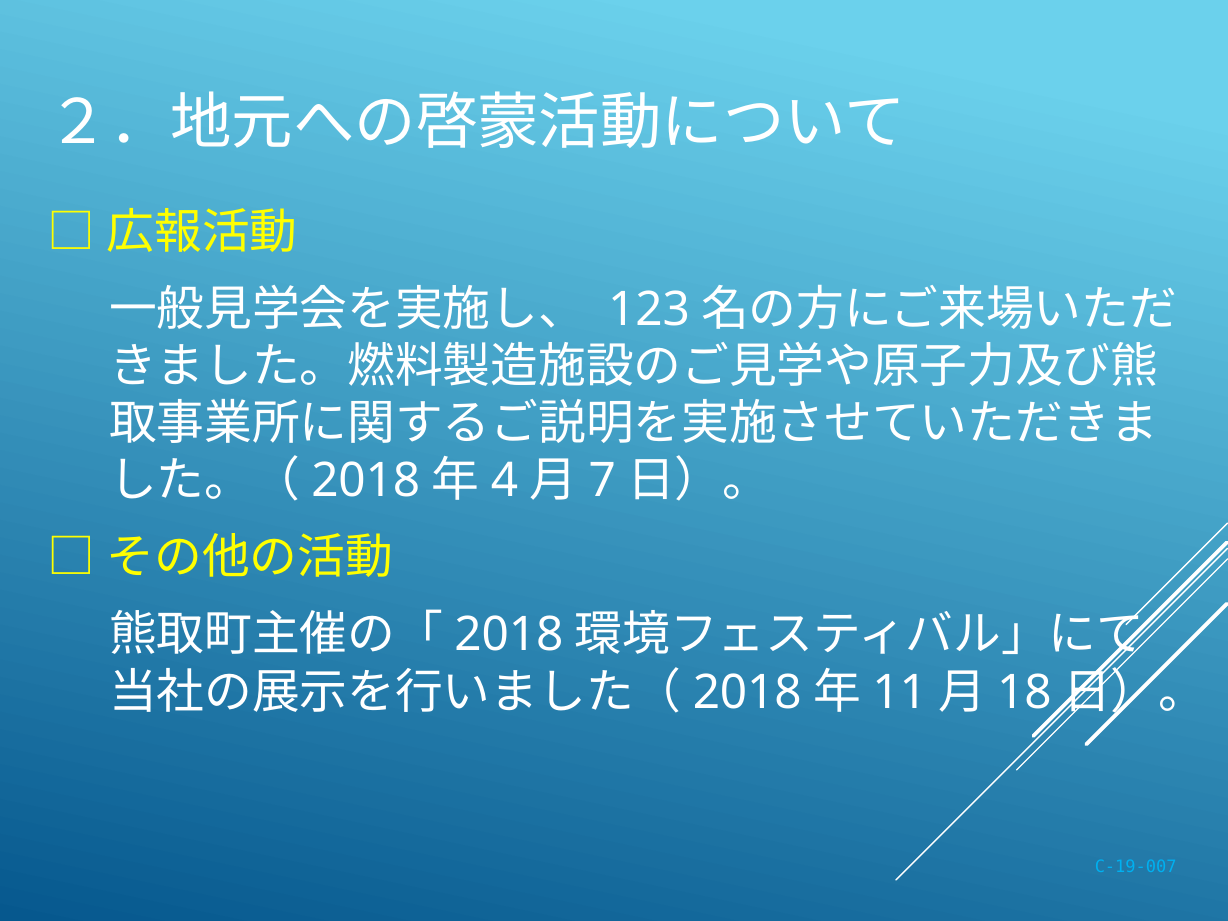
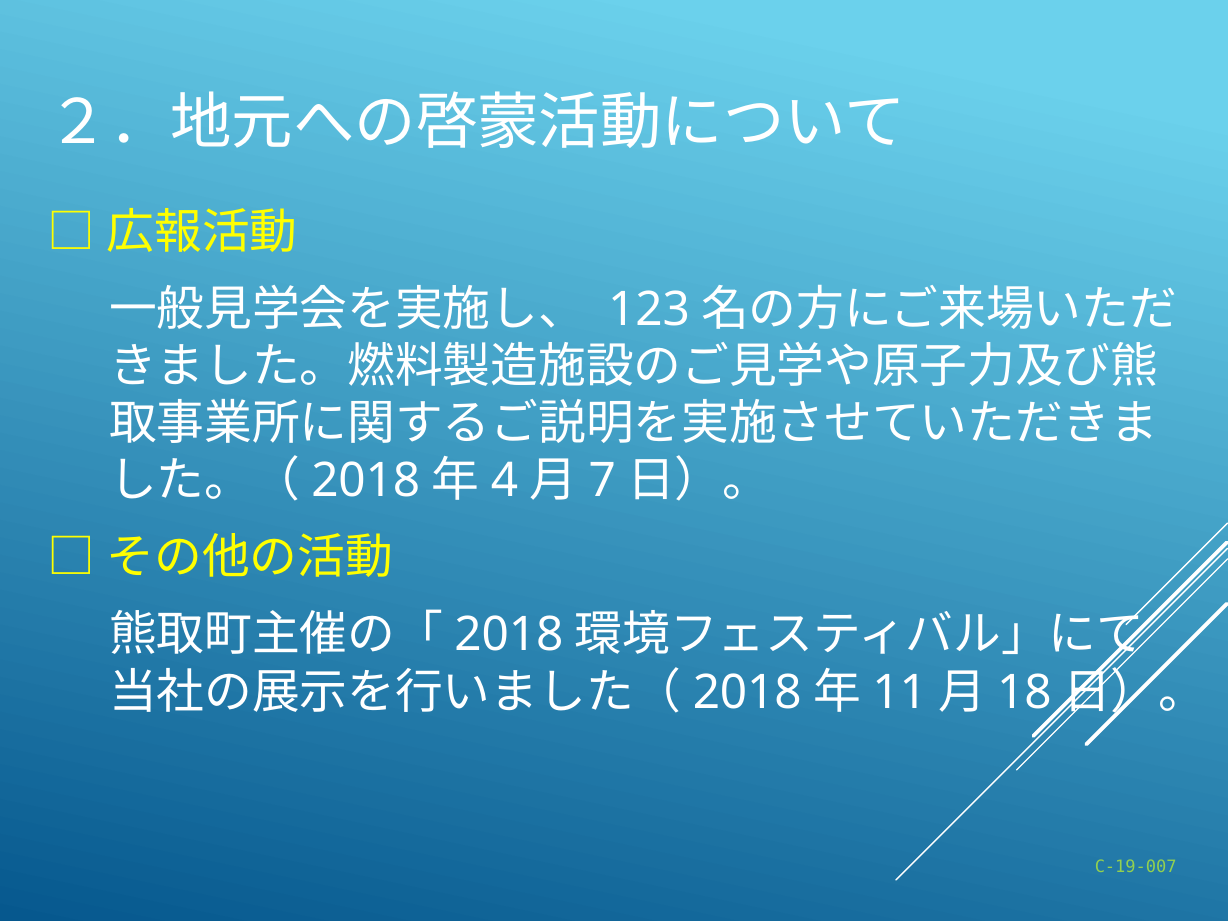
C-19-007 colour: light blue -> light green
